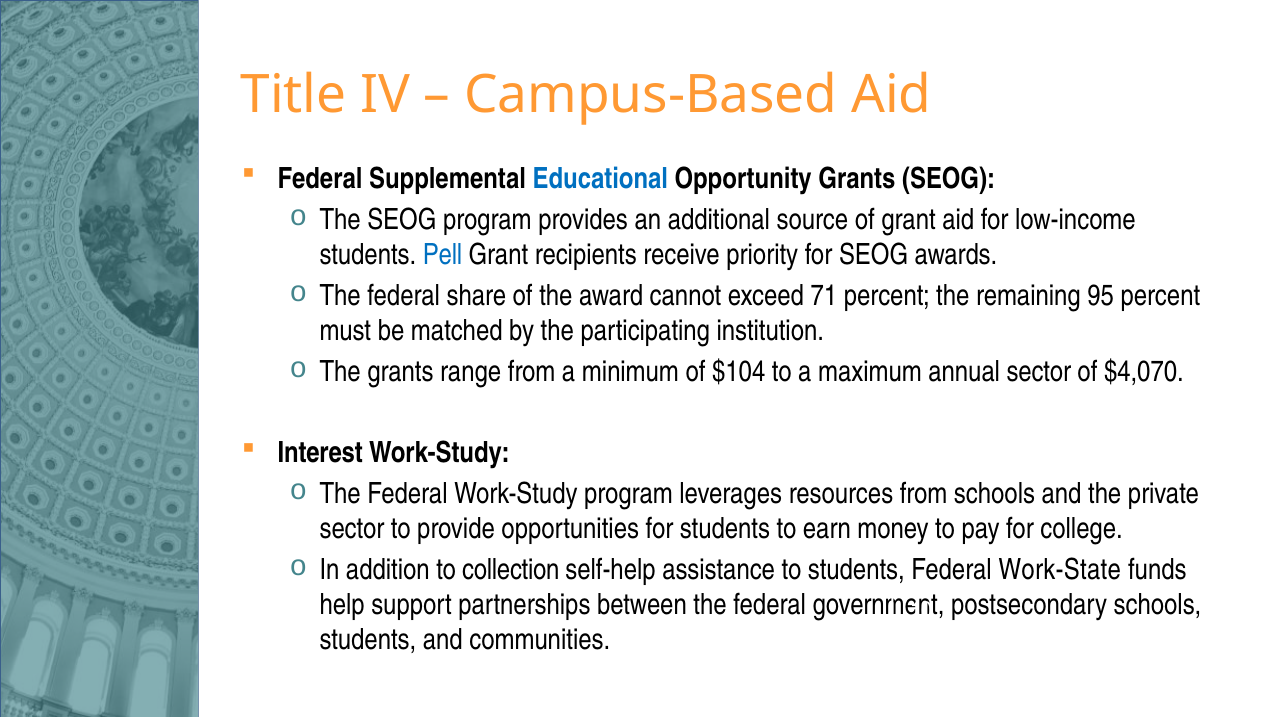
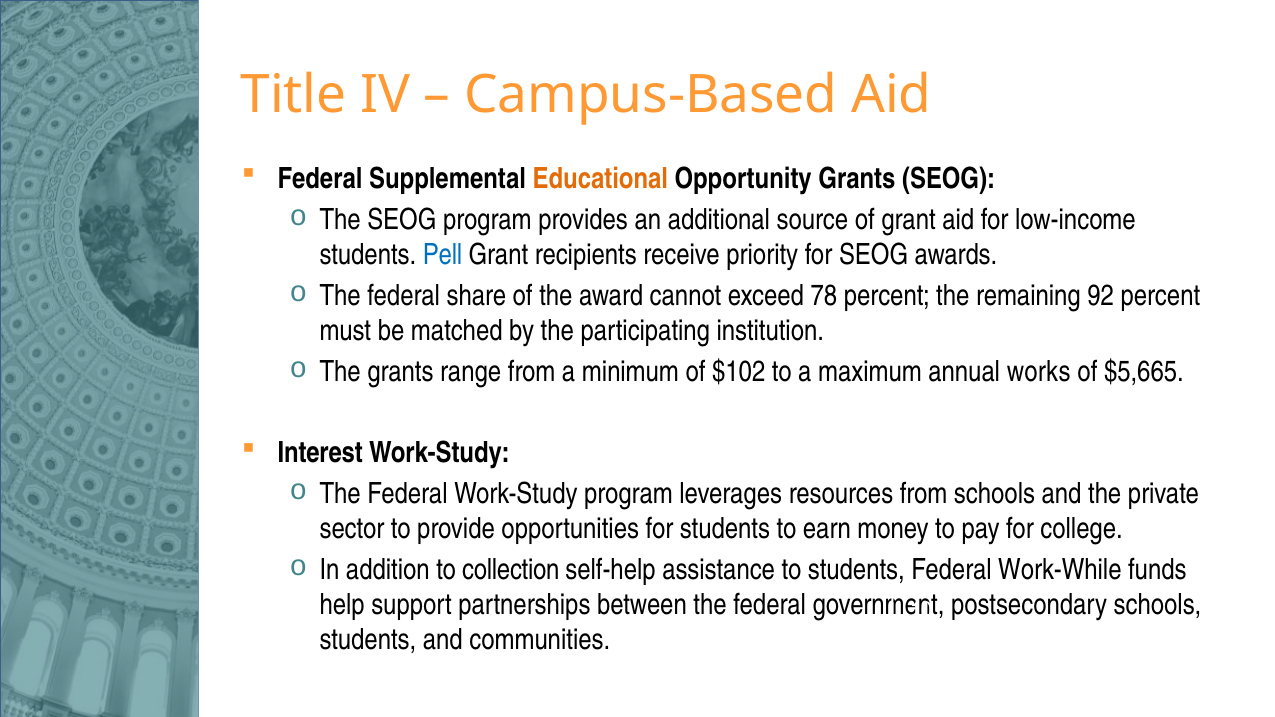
Educational colour: blue -> orange
71: 71 -> 78
95: 95 -> 92
$104: $104 -> $102
annual sector: sector -> works
$4,070: $4,070 -> $5,665
Work-State: Work-State -> Work-While
